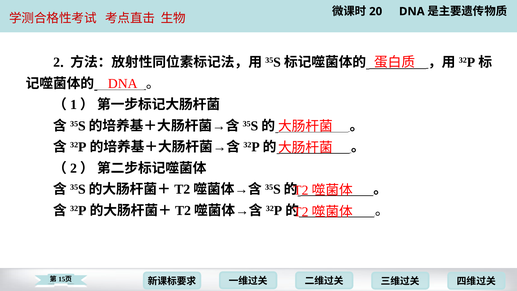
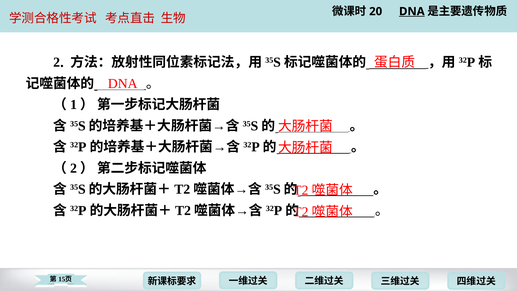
DNA at (412, 11) underline: none -> present
